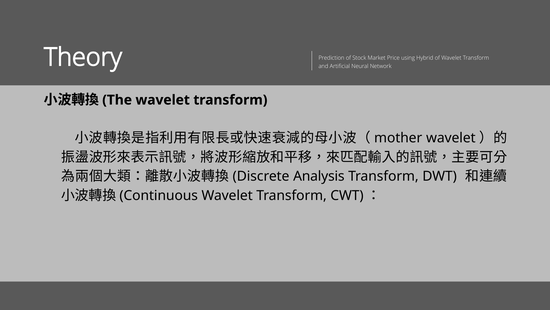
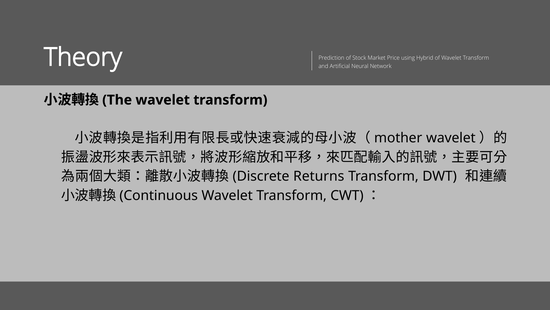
Analysis: Analysis -> Returns
